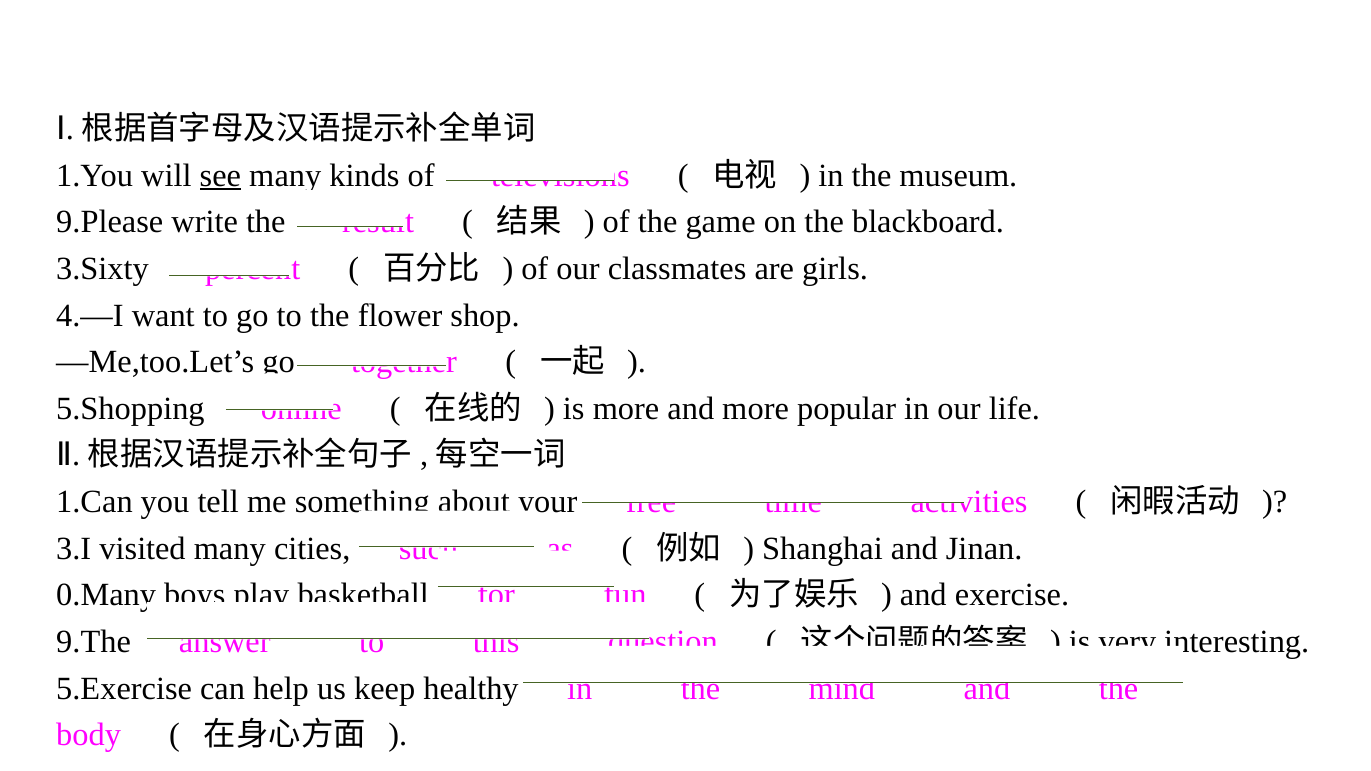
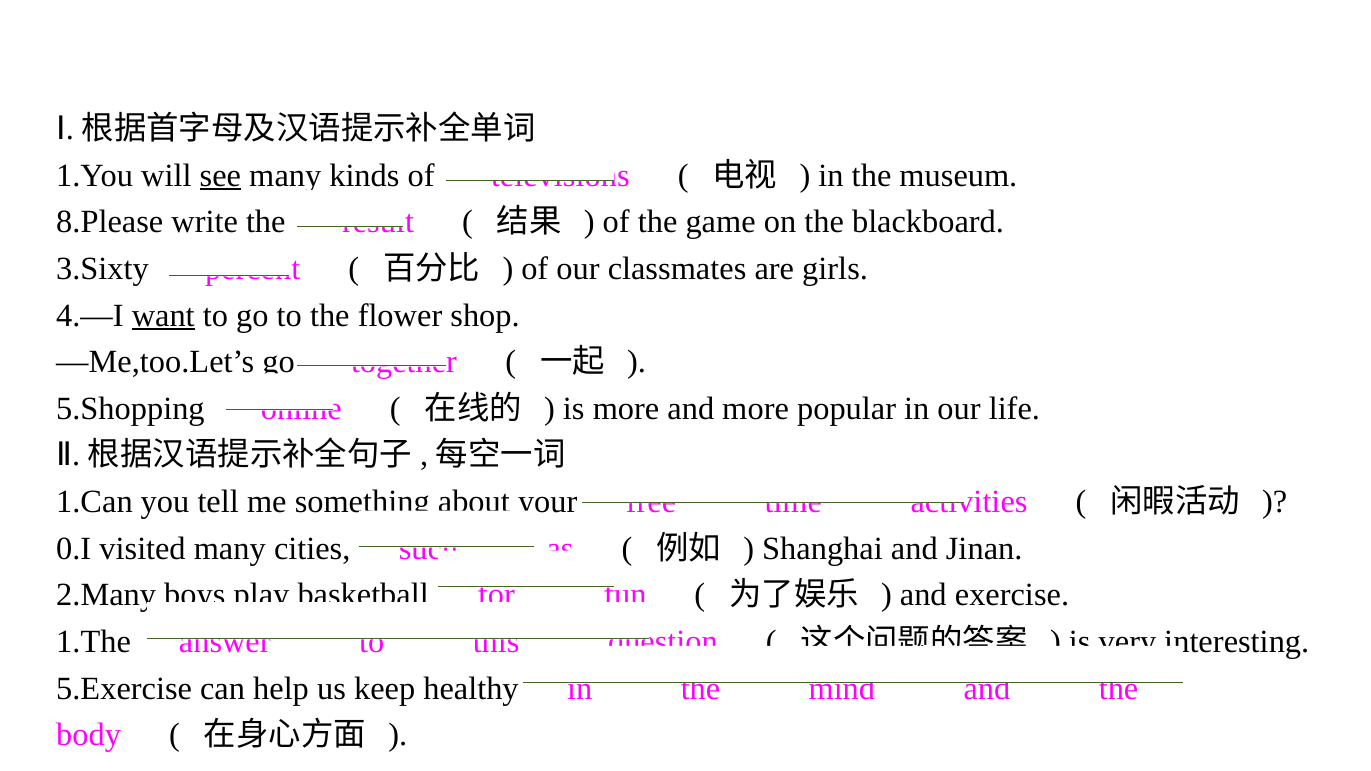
9.Please: 9.Please -> 8.Please
want underline: none -> present
3.I: 3.I -> 0.I
0.Many: 0.Many -> 2.Many
9.The: 9.The -> 1.The
